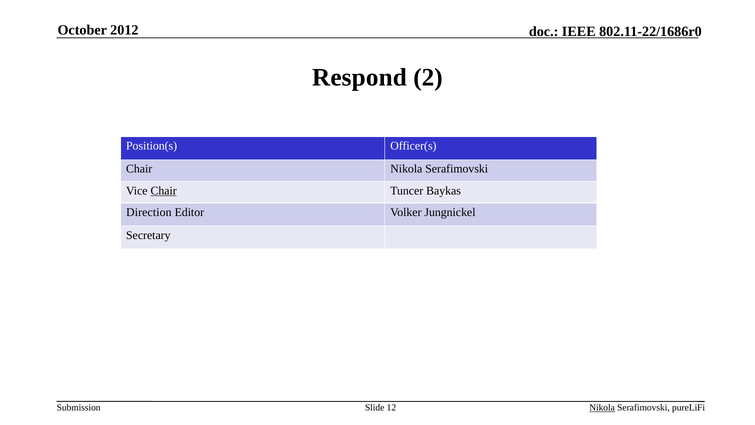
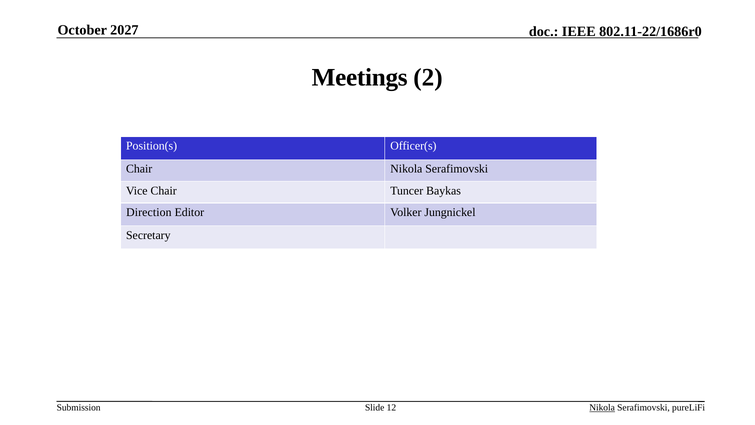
2012: 2012 -> 2027
Respond: Respond -> Meetings
Chair at (164, 191) underline: present -> none
